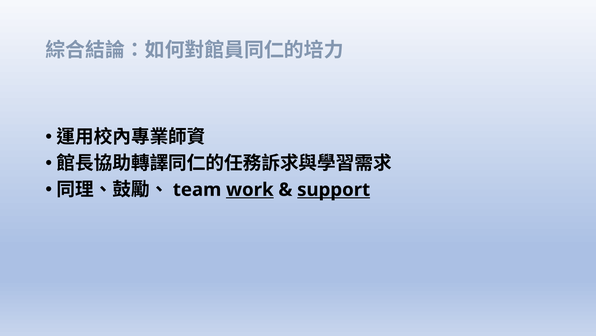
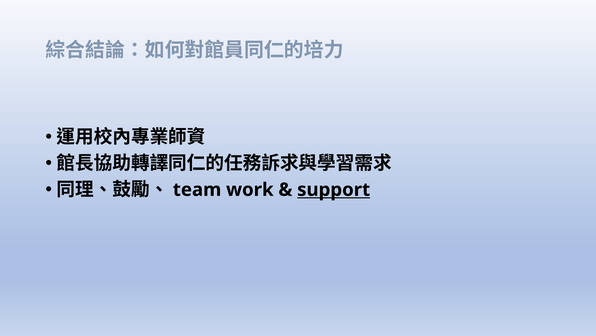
work underline: present -> none
